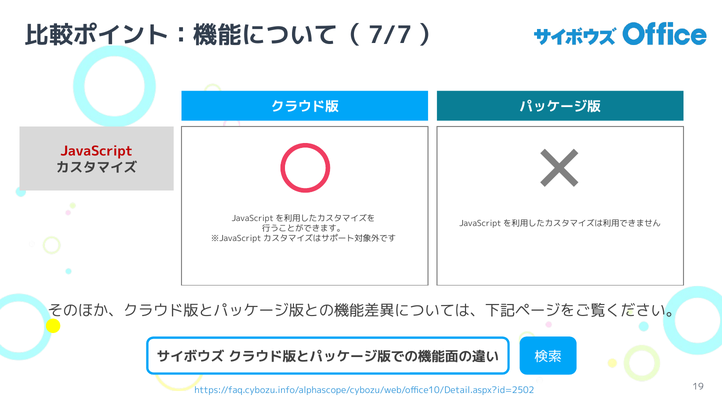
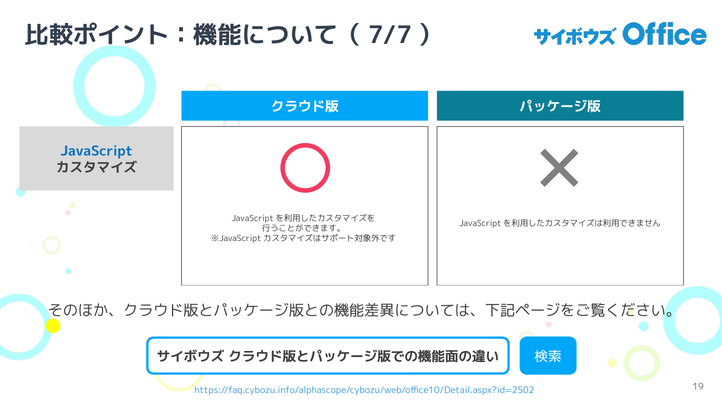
JavaScript colour: red -> blue
